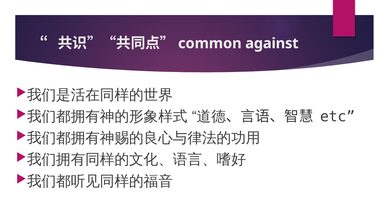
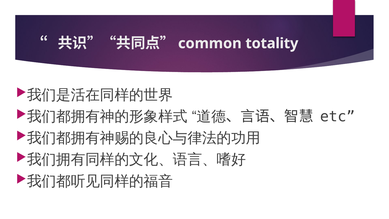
against: against -> totality
